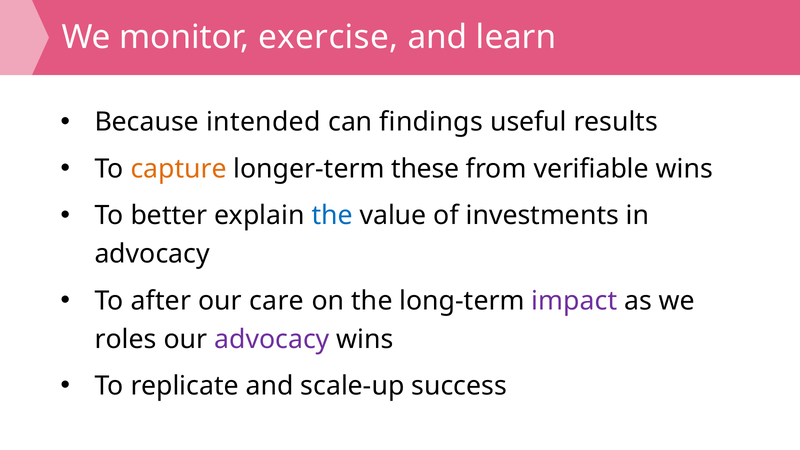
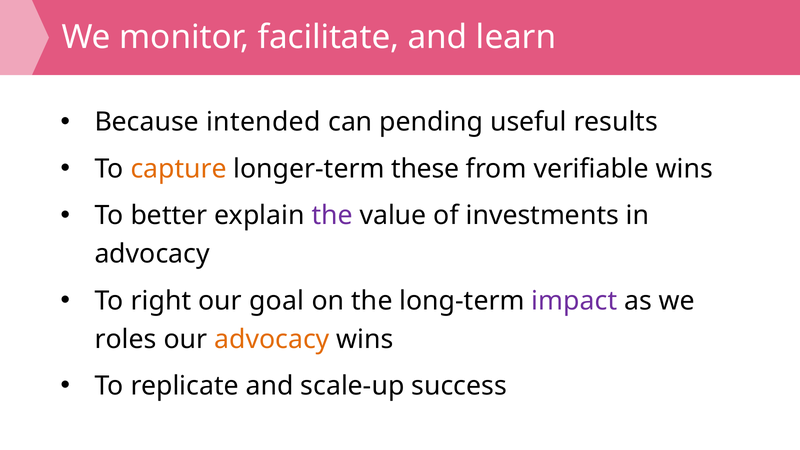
exercise: exercise -> facilitate
findings: findings -> pending
the at (332, 216) colour: blue -> purple
after: after -> right
care: care -> goal
advocacy at (272, 339) colour: purple -> orange
